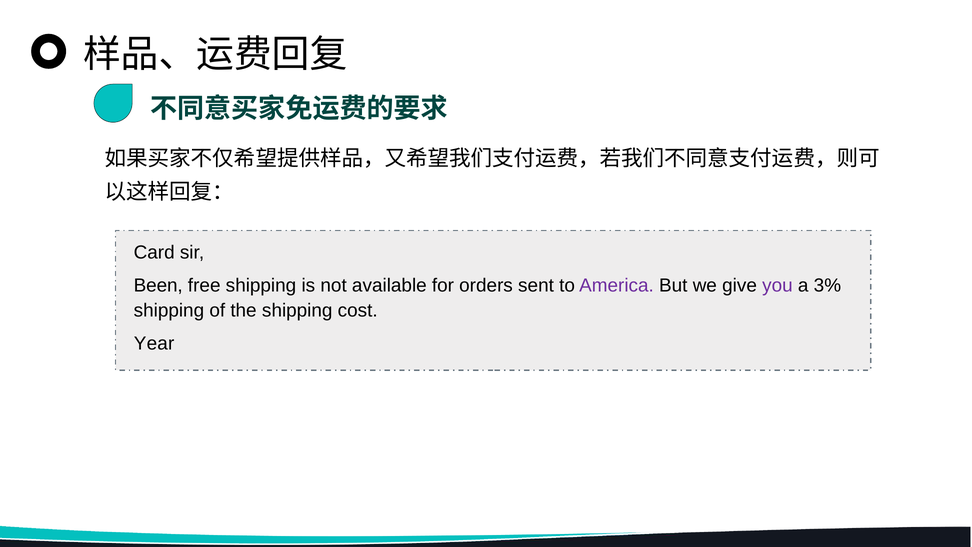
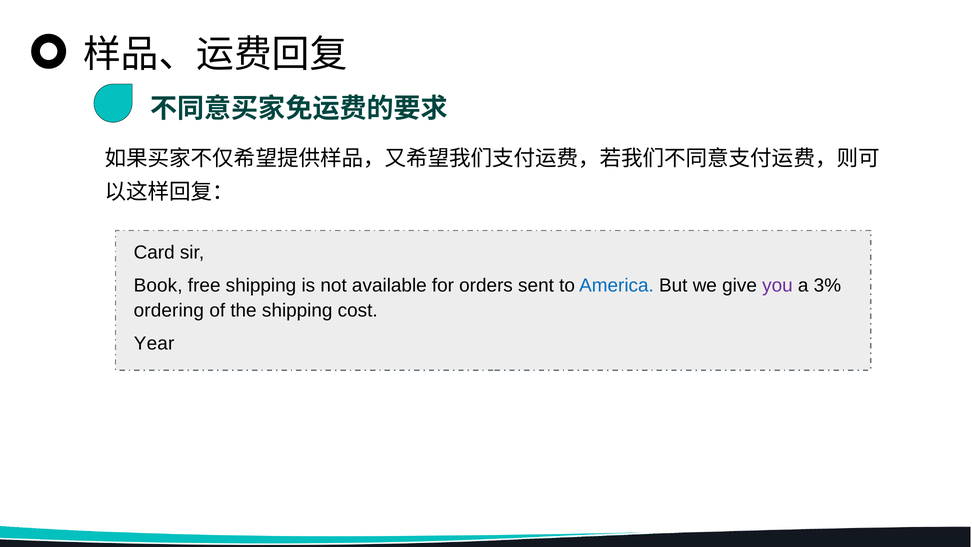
Been: Been -> Book
America colour: purple -> blue
shipping at (169, 310): shipping -> ordering
